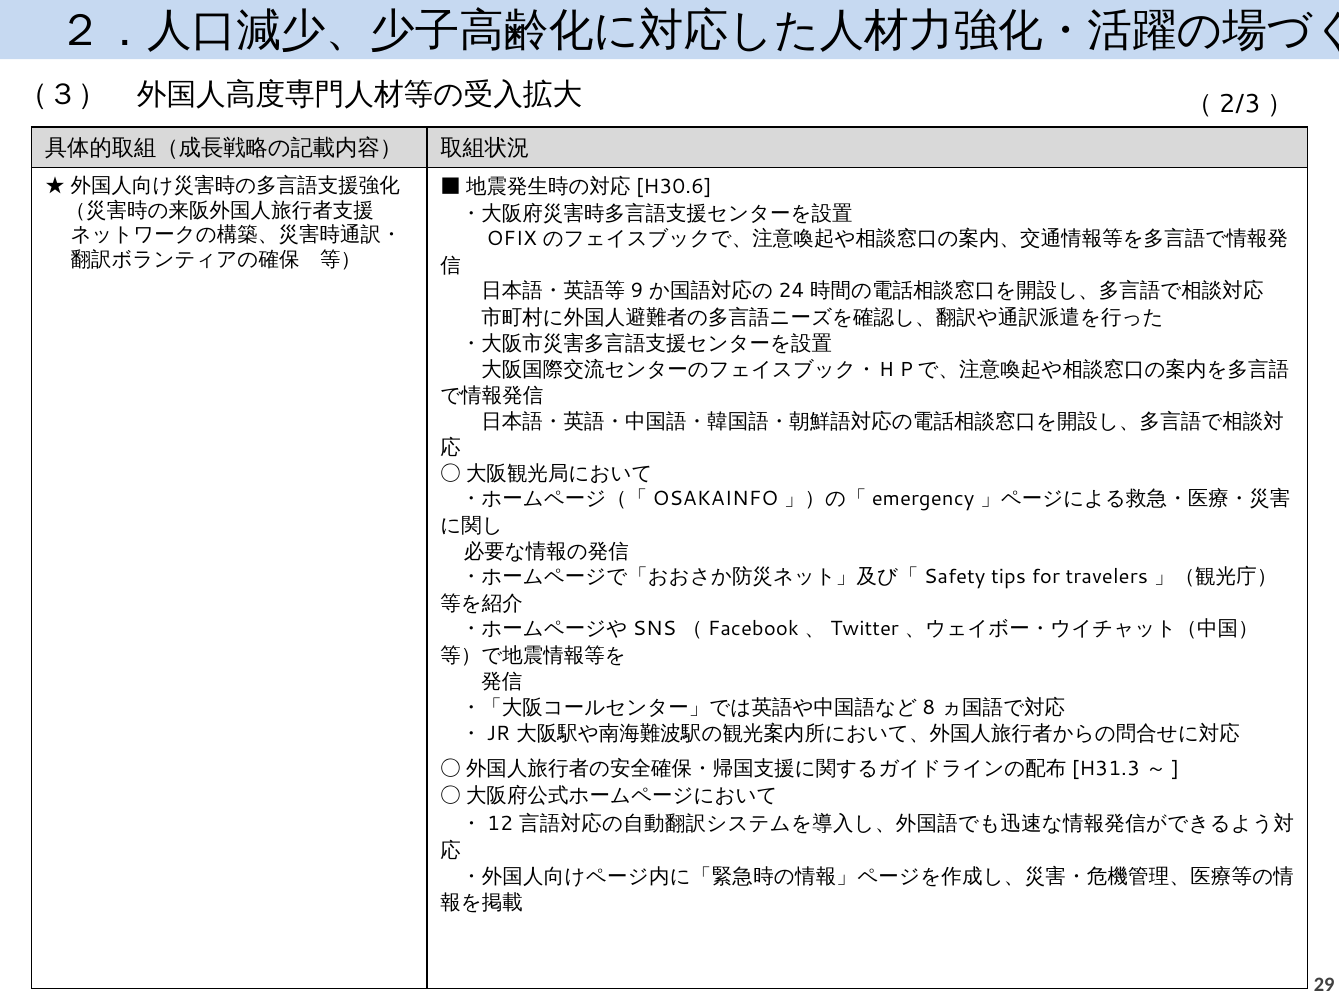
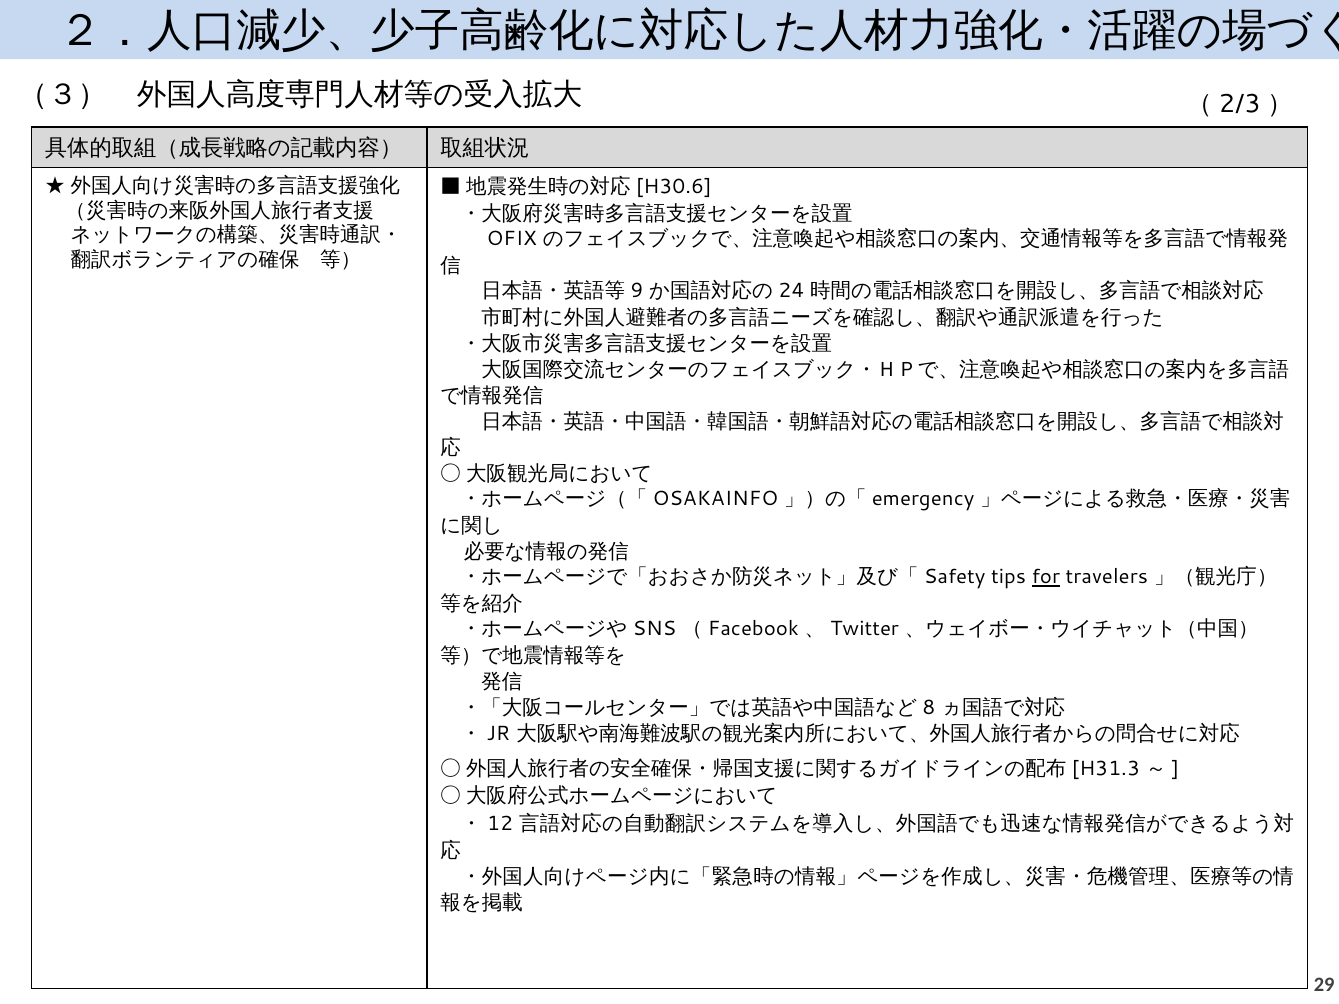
for underline: none -> present
